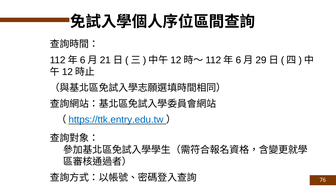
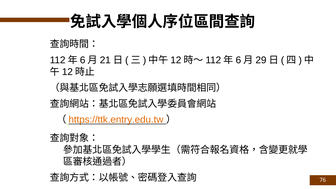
https://ttk.entry.edu.tw colour: blue -> orange
